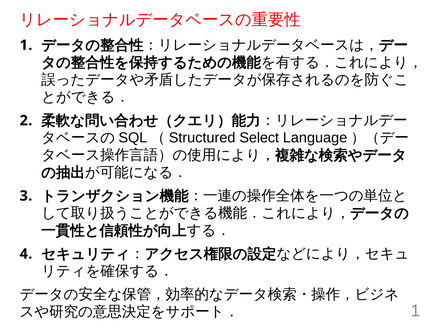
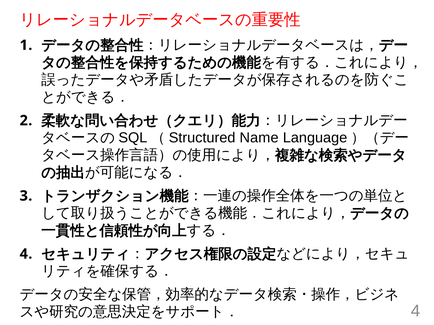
Select: Select -> Name
1 at (415, 312): 1 -> 4
